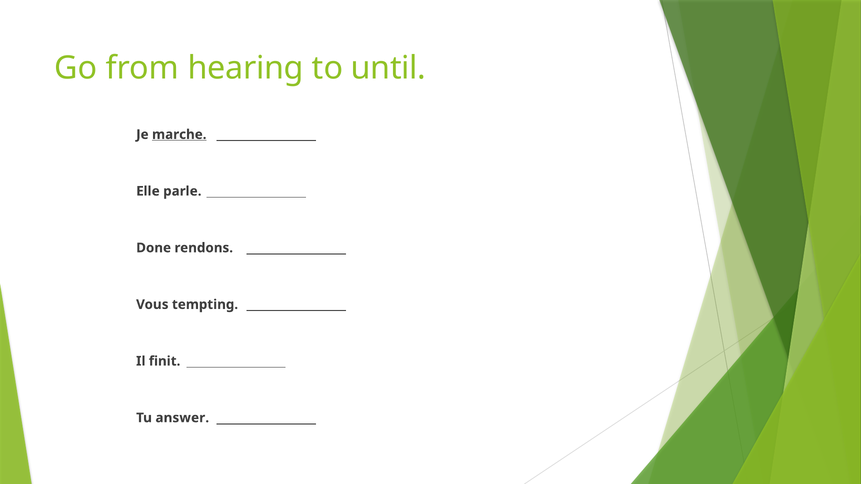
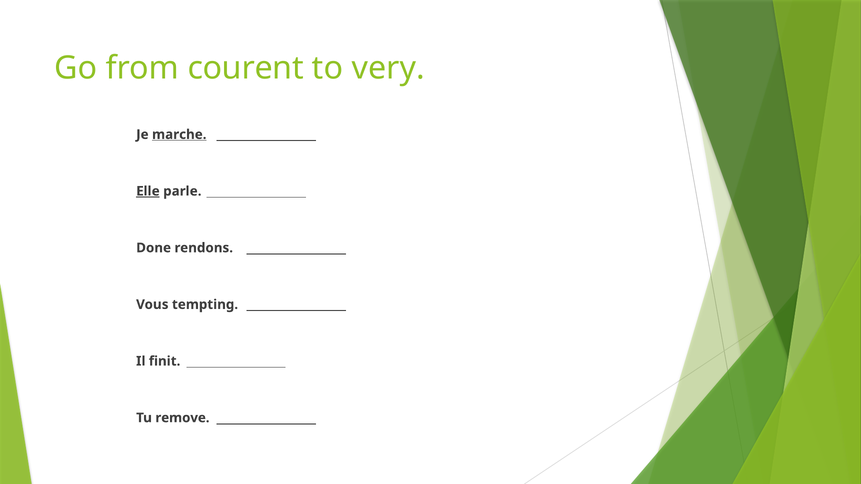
hearing: hearing -> courent
until: until -> very
Elle underline: none -> present
answer: answer -> remove
